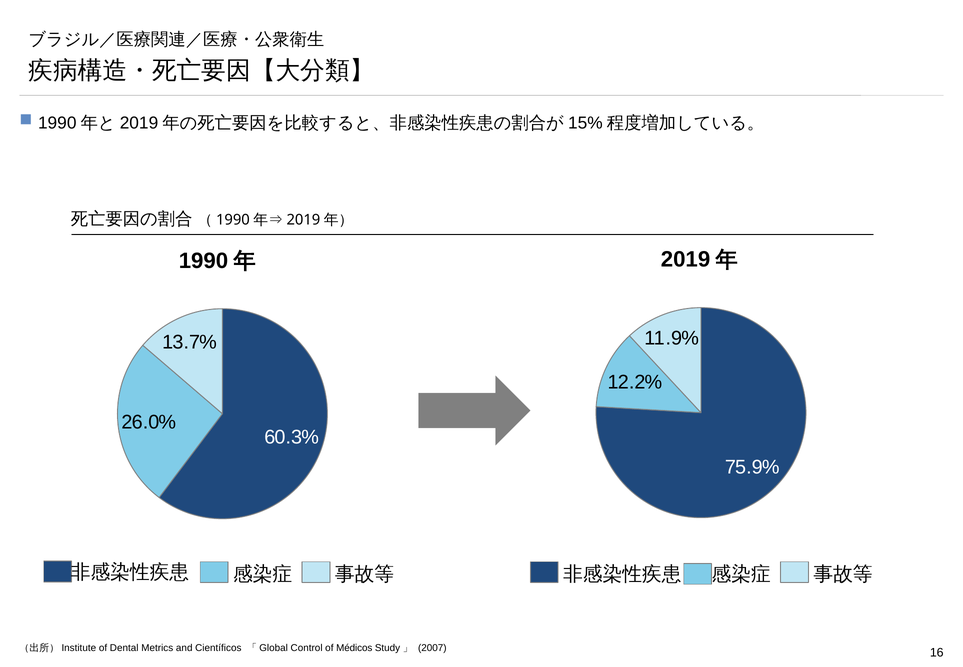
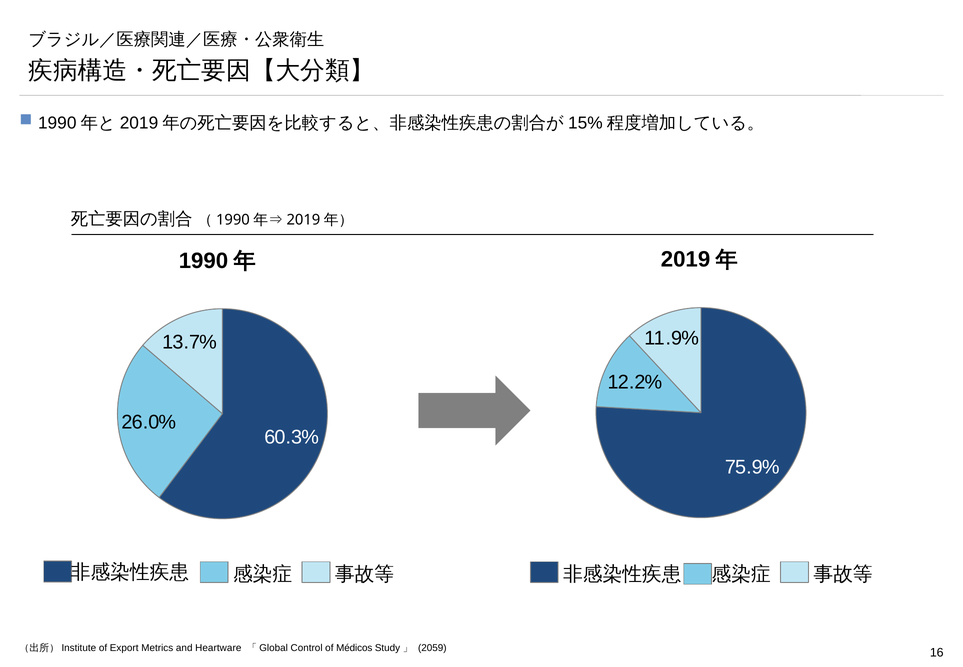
Dental: Dental -> Export
Científicos: Científicos -> Heartware
2007: 2007 -> 2059
